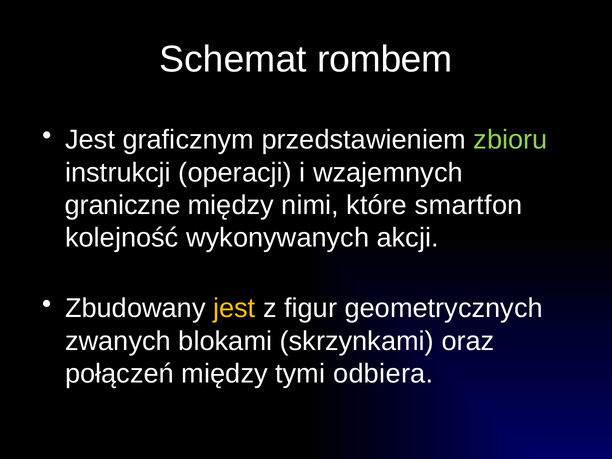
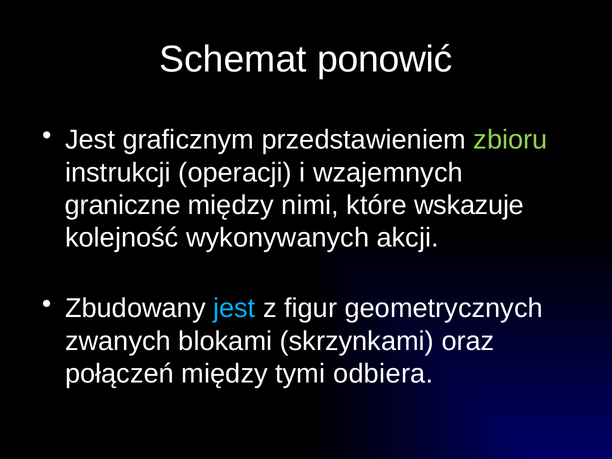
rombem: rombem -> ponowić
smartfon: smartfon -> wskazuje
jest at (234, 309) colour: yellow -> light blue
